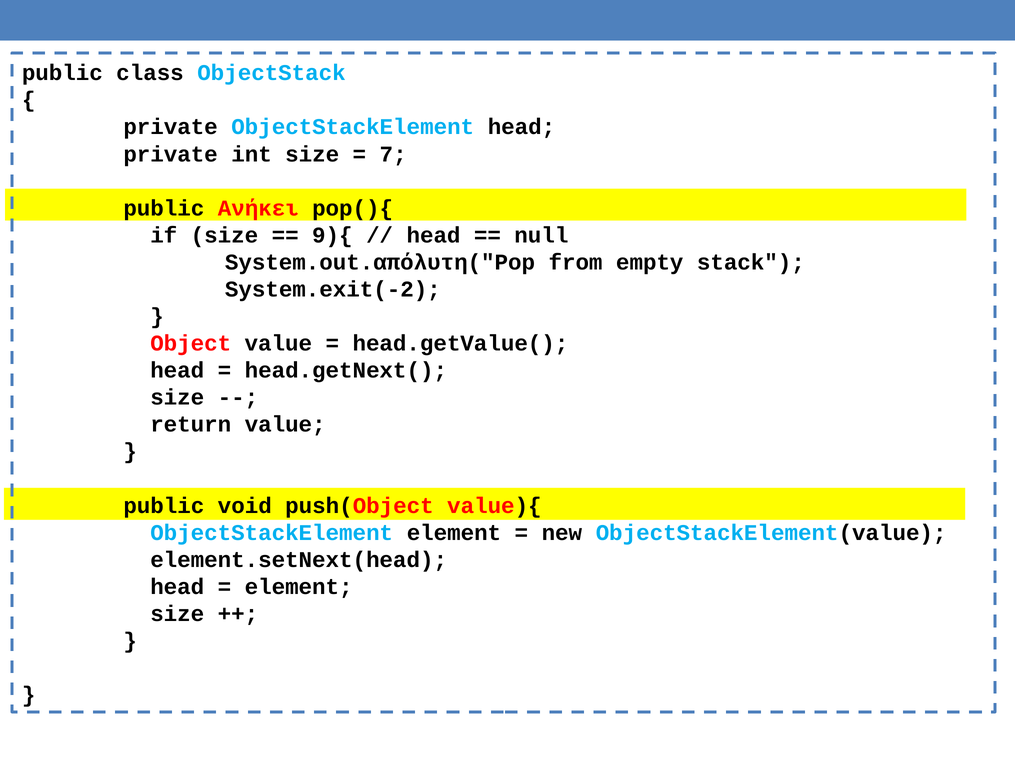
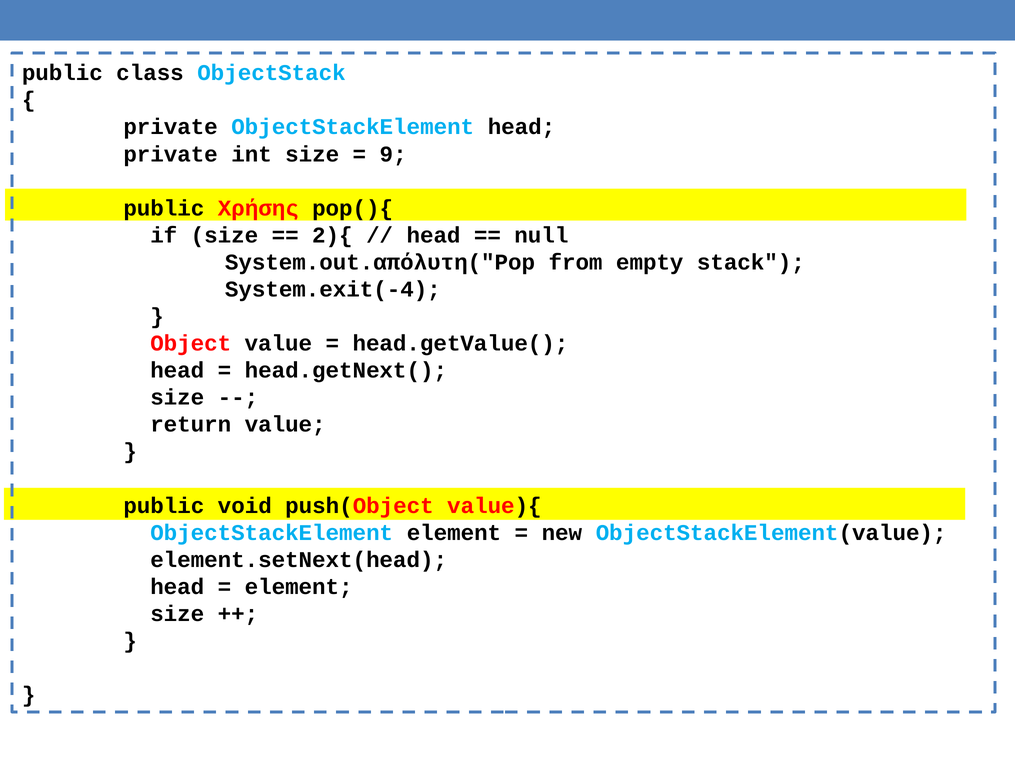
7: 7 -> 9
Ανήκει: Ανήκει -> Χρήσης
9){: 9){ -> 2){
System.exit(-2: System.exit(-2 -> System.exit(-4
